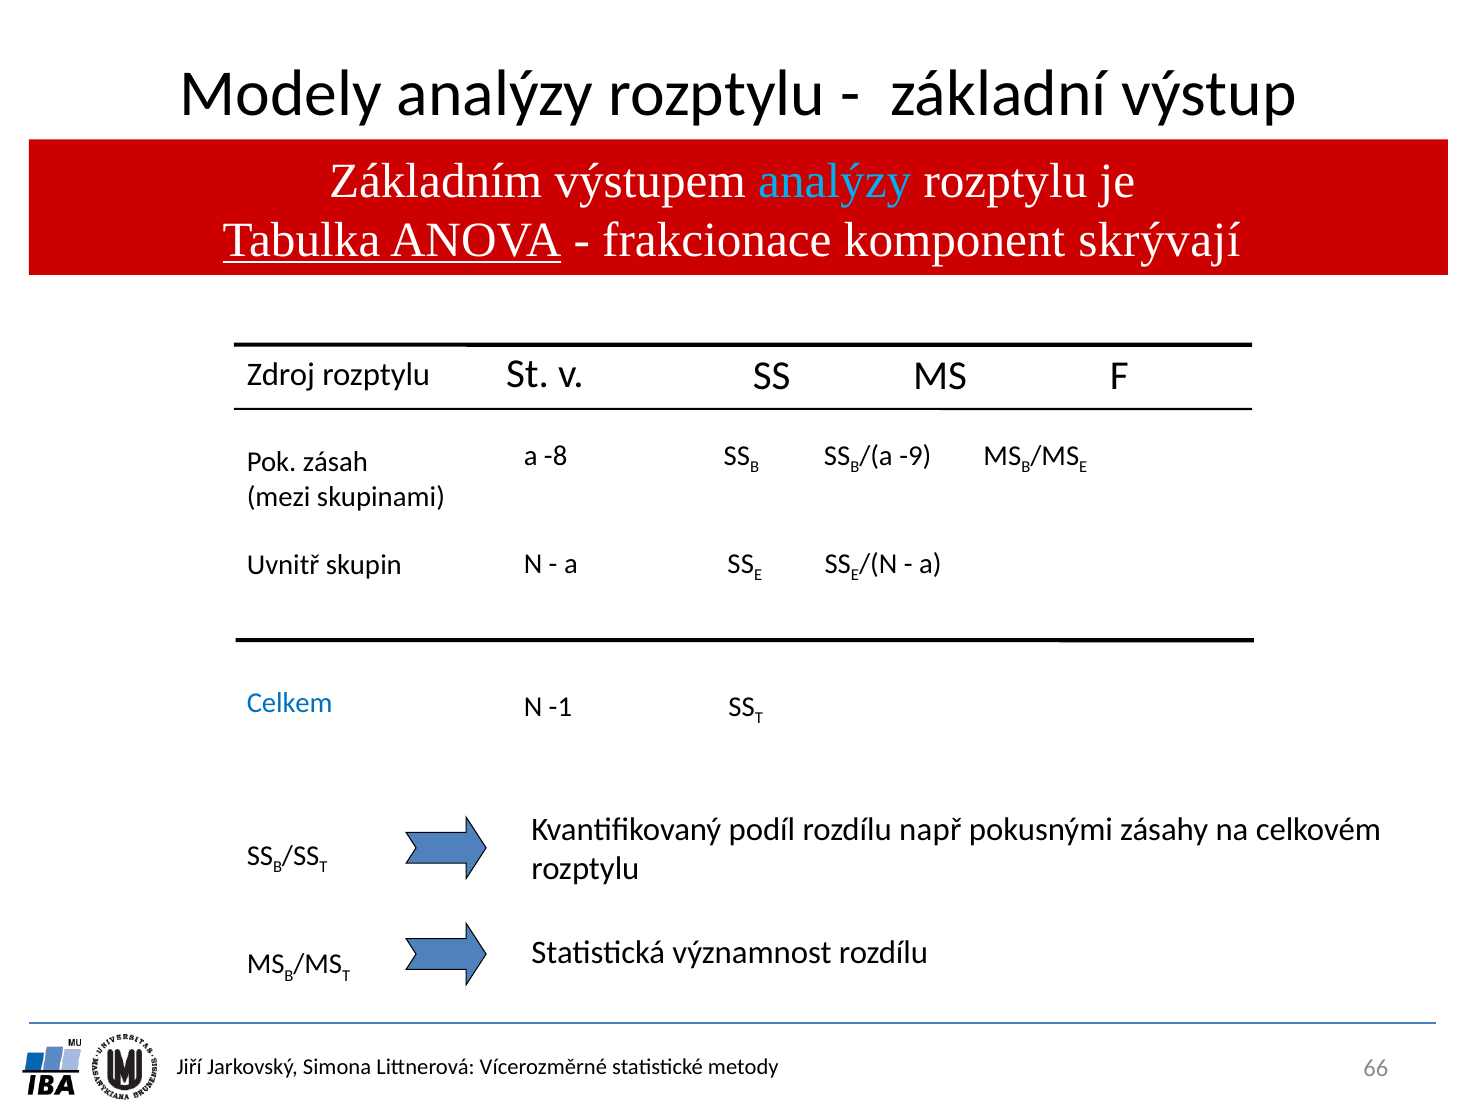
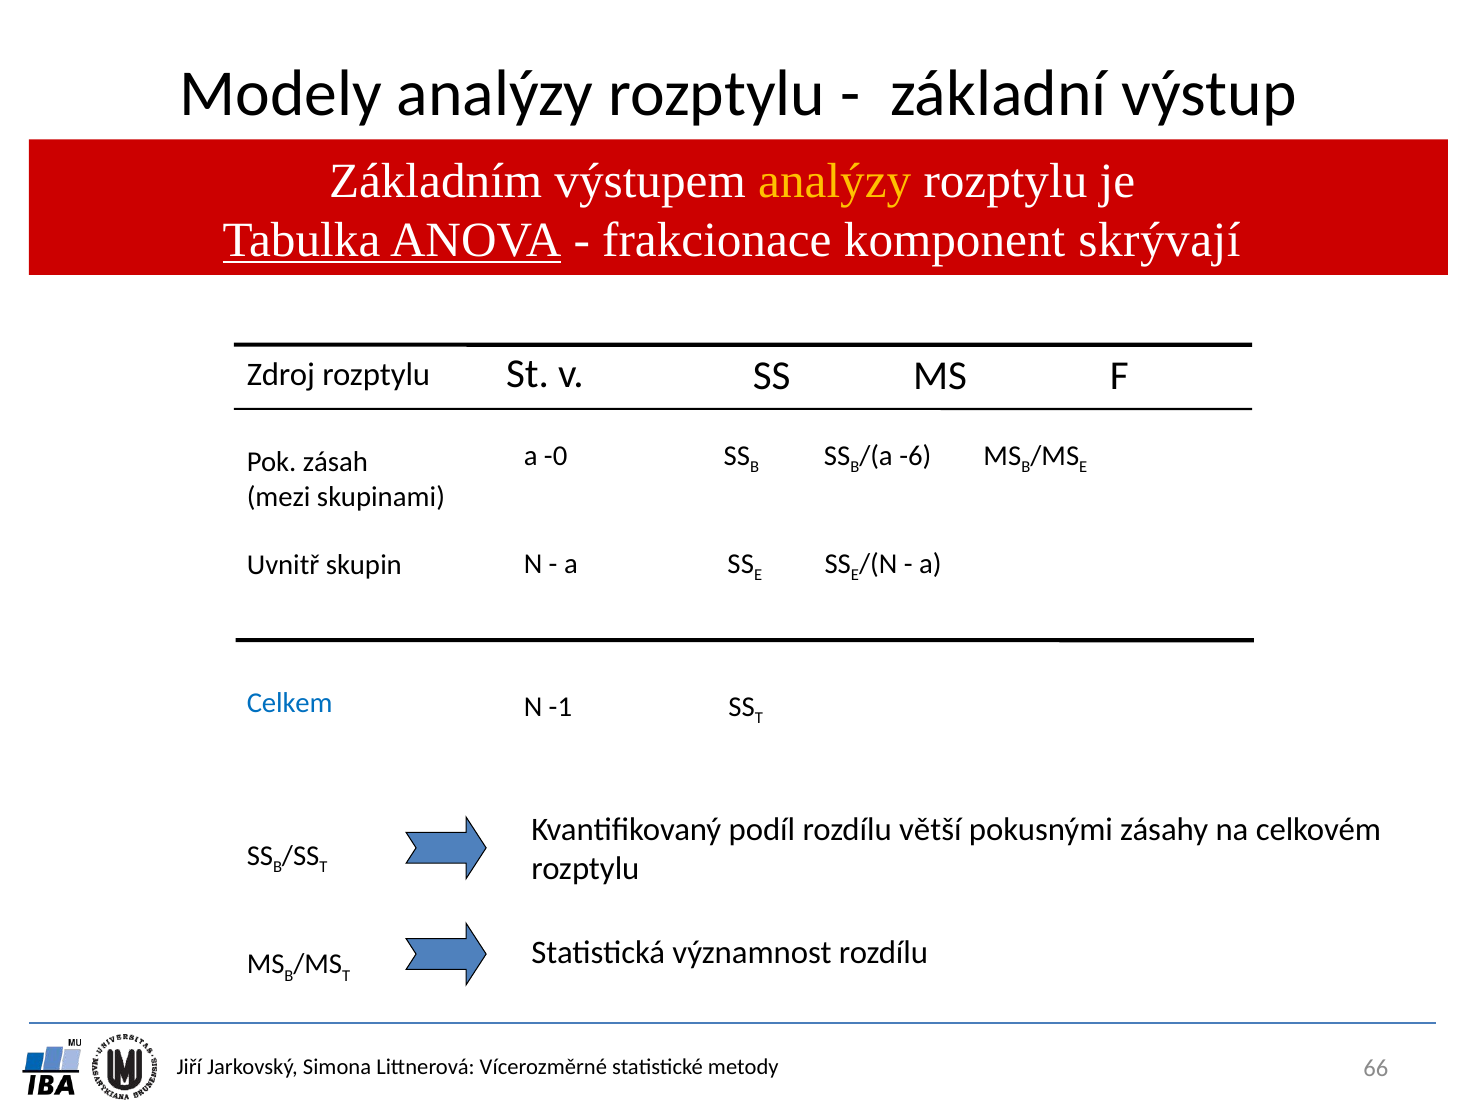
analýzy at (835, 181) colour: light blue -> yellow
-8: -8 -> -0
-9: -9 -> -6
např: např -> větší
